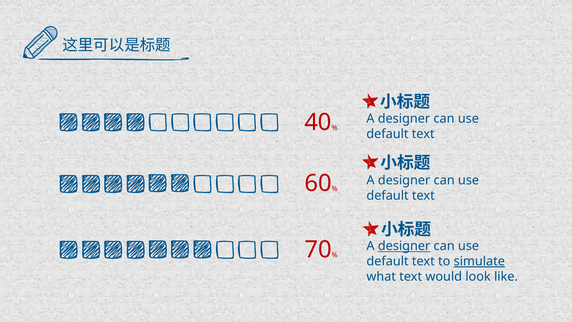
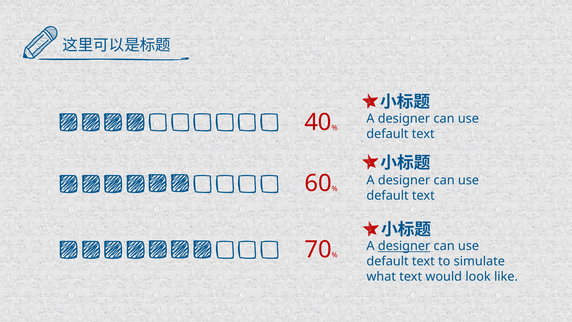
simulate underline: present -> none
